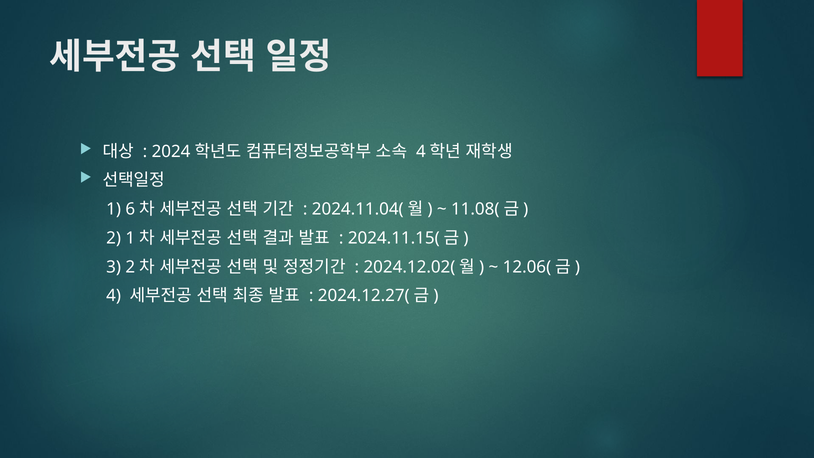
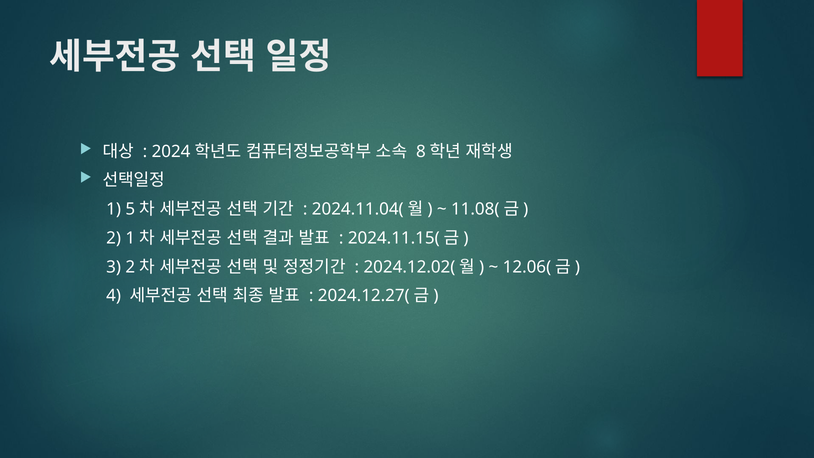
4 at (421, 151): 4 -> 8
6: 6 -> 5
